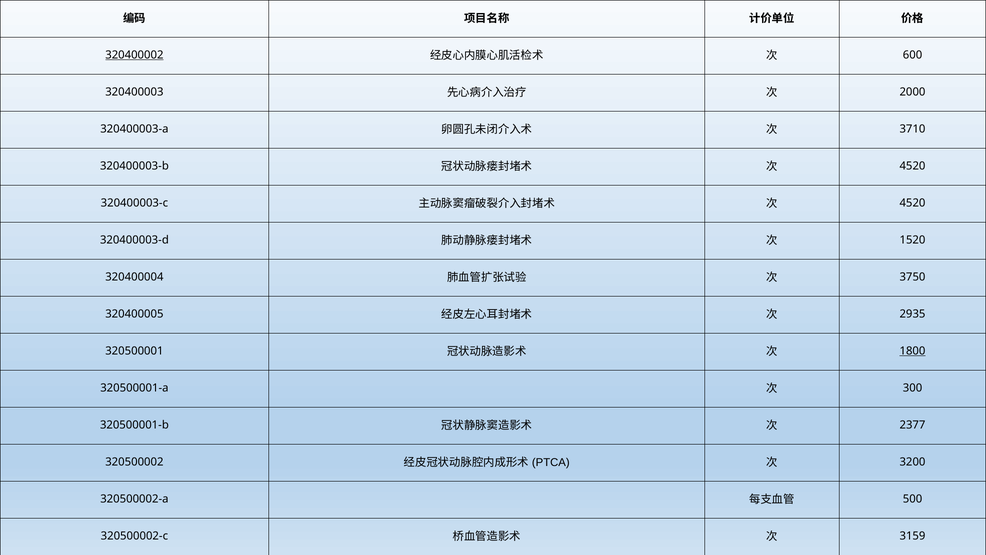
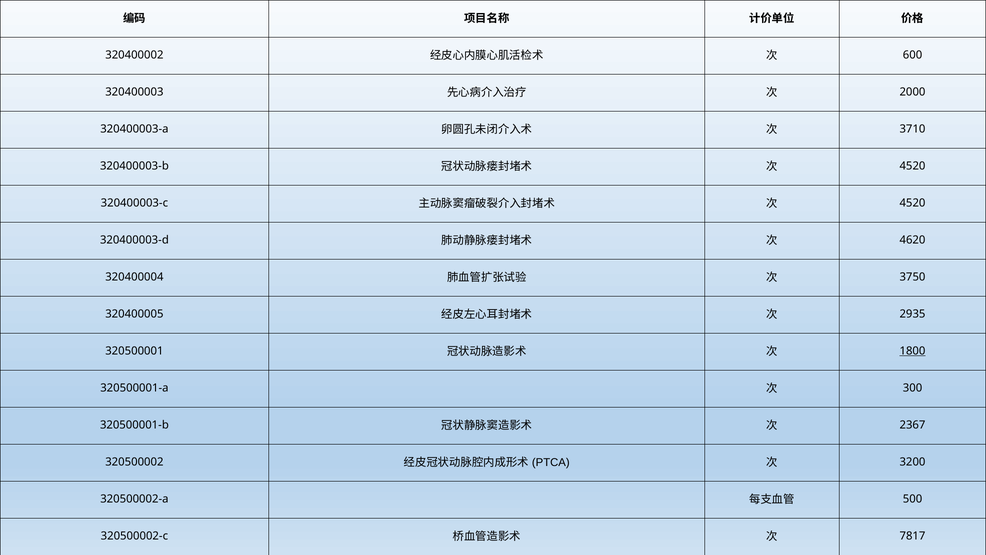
320400002 underline: present -> none
1520: 1520 -> 4620
2377: 2377 -> 2367
3159: 3159 -> 7817
